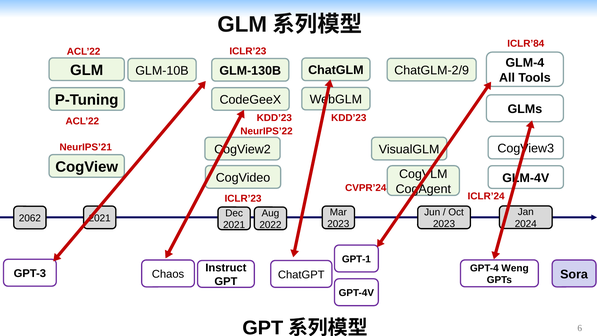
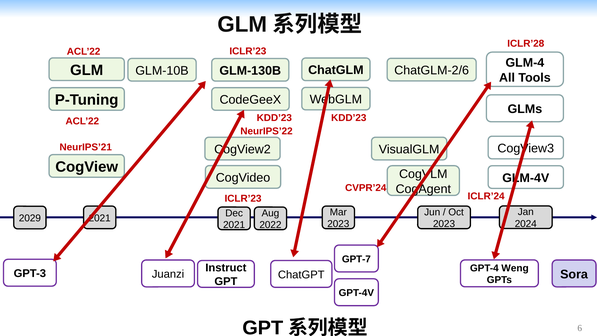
ICLR’84: ICLR’84 -> ICLR’28
ChatGLM-2/9: ChatGLM-2/9 -> ChatGLM-2/6
2062: 2062 -> 2029
GPT-1: GPT-1 -> GPT-7
Chaos: Chaos -> Juanzi
